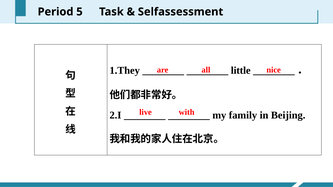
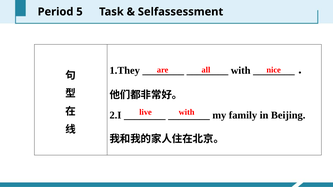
little at (241, 70): little -> with
